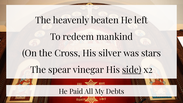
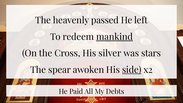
beaten: beaten -> passed
mankind underline: none -> present
vinegar: vinegar -> awoken
